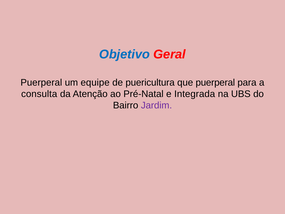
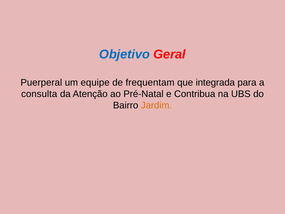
puericultura: puericultura -> frequentam
que puerperal: puerperal -> integrada
Integrada: Integrada -> Contribua
Jardim colour: purple -> orange
